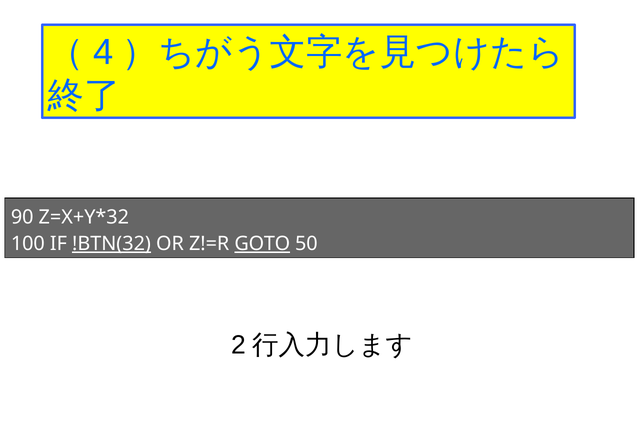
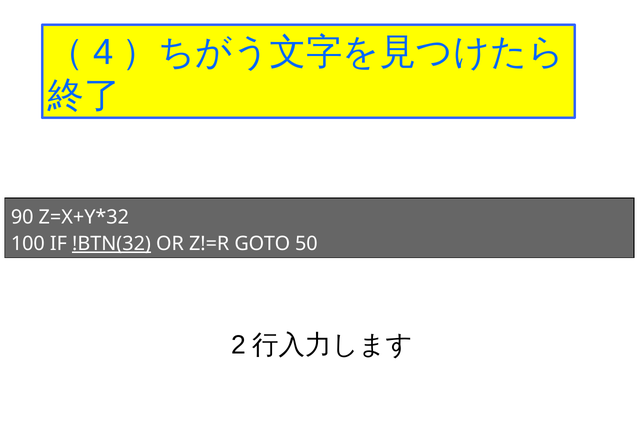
GOTO underline: present -> none
